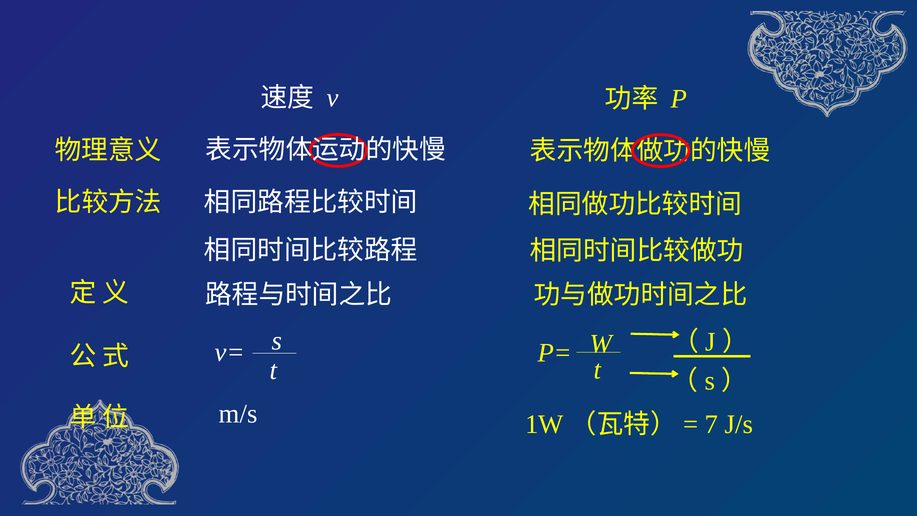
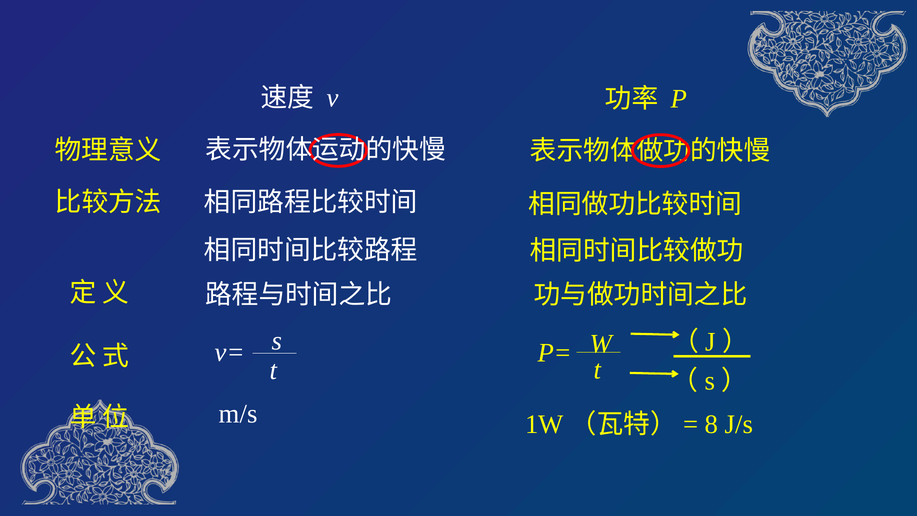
7: 7 -> 8
